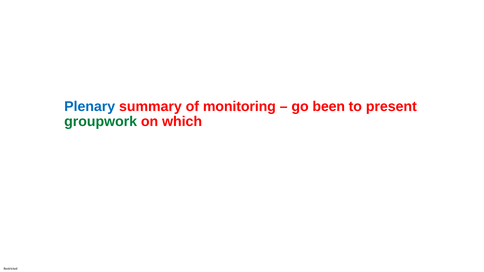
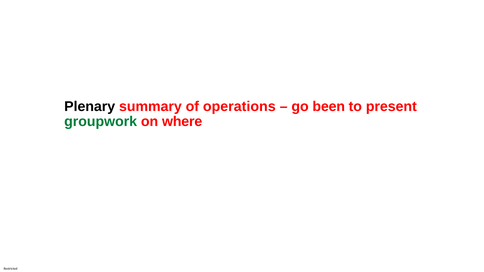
Plenary colour: blue -> black
monitoring: monitoring -> operations
which: which -> where
